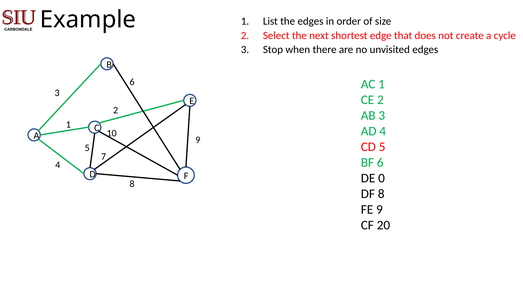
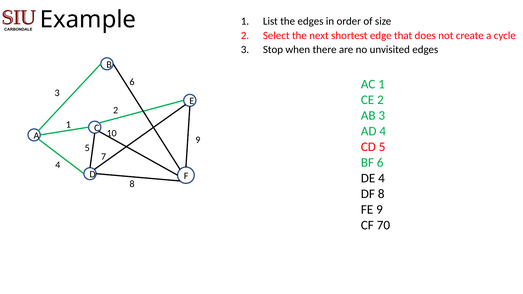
DE 0: 0 -> 4
20: 20 -> 70
